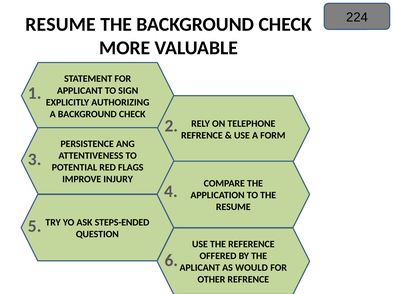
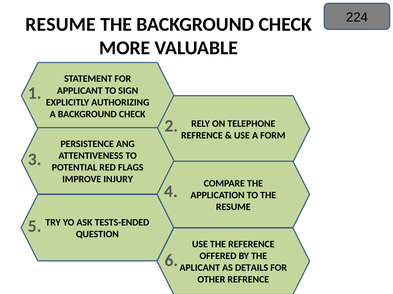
STEPS-ENDED: STEPS-ENDED -> TESTS-ENDED
WOULD: WOULD -> DETAILS
